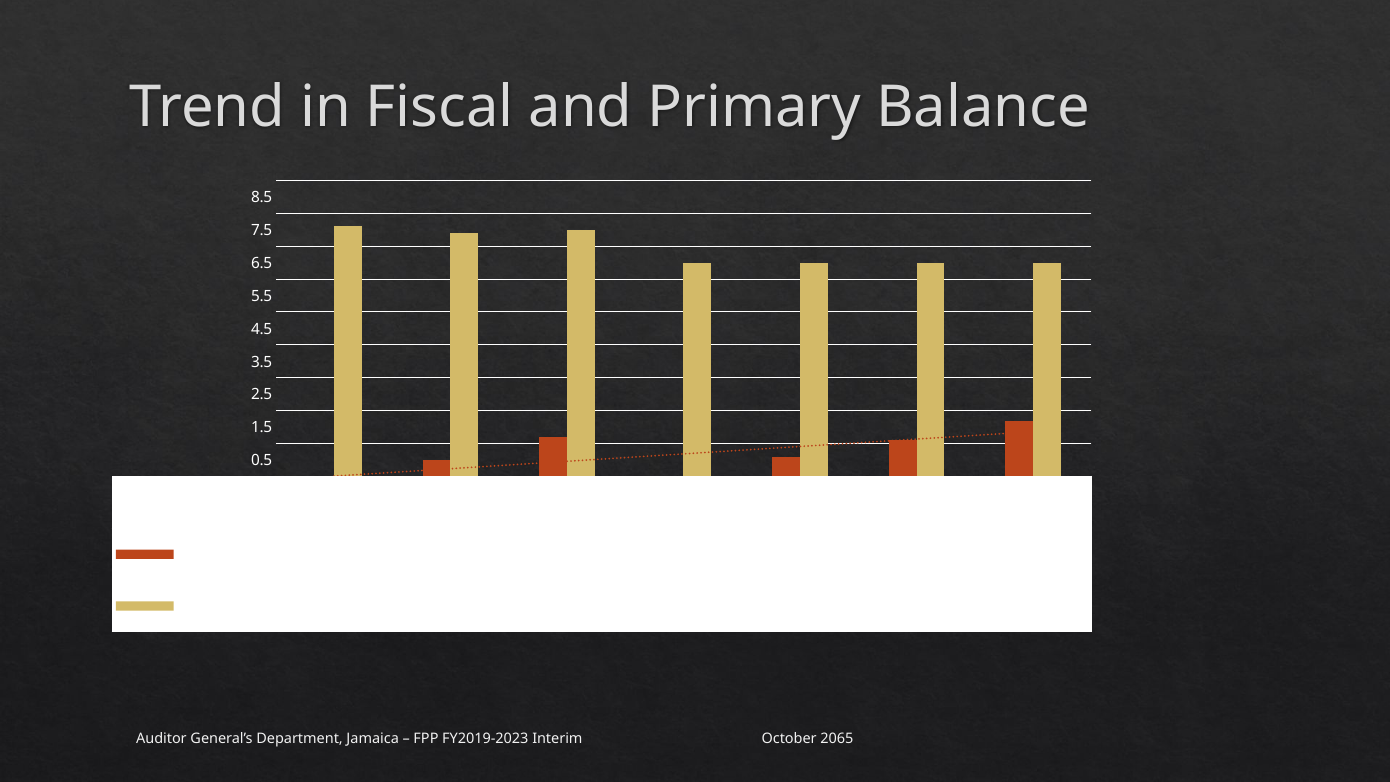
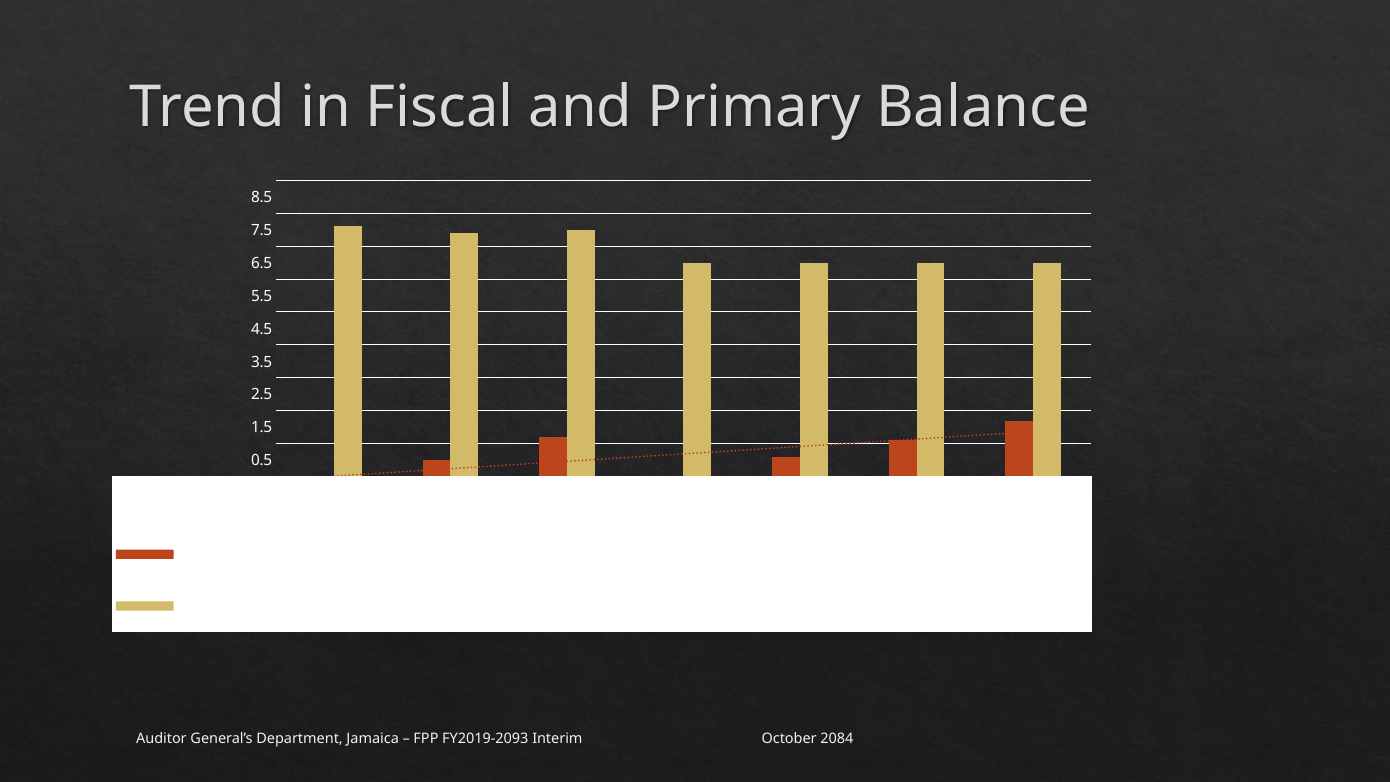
FY2019-2023: FY2019-2023 -> FY2019-2093
2065: 2065 -> 2084
